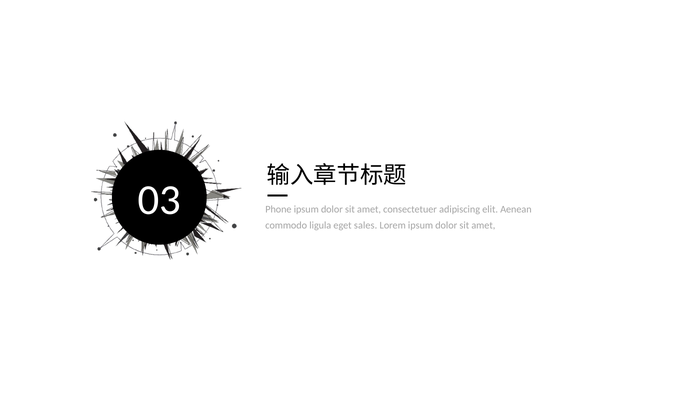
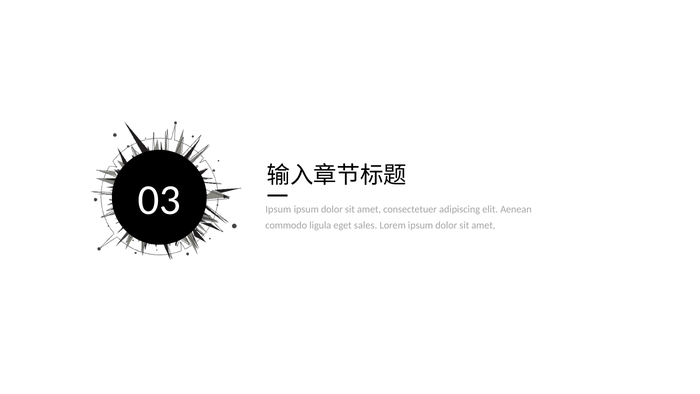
Phone at (278, 210): Phone -> Ipsum
